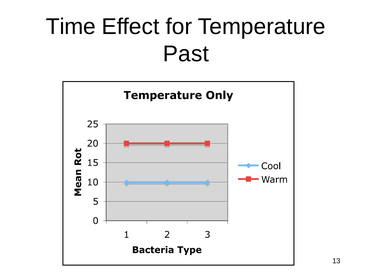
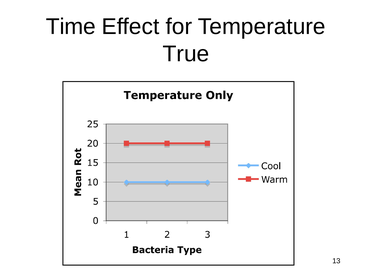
Past: Past -> True
